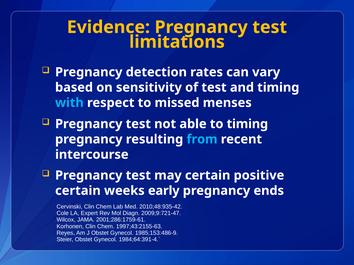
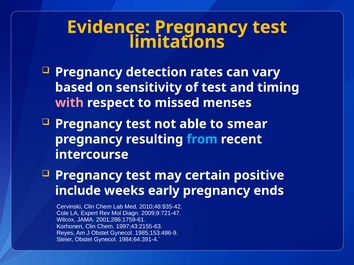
with colour: light blue -> pink
to timing: timing -> smear
certain at (78, 191): certain -> include
